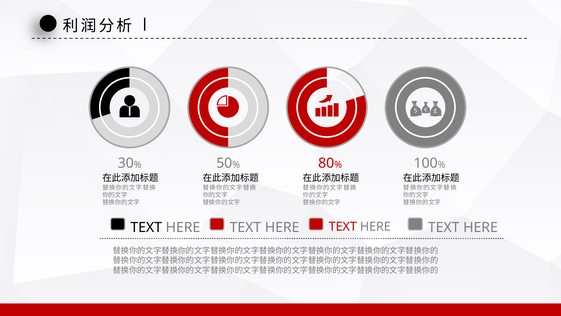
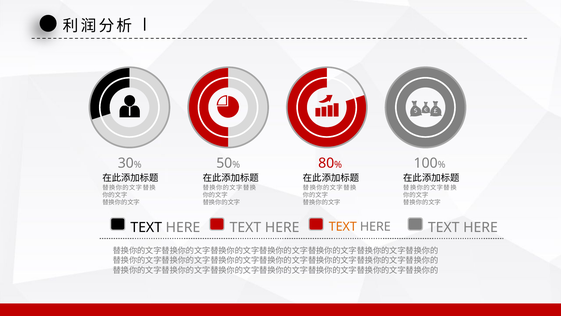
TEXT at (343, 226) colour: red -> orange
